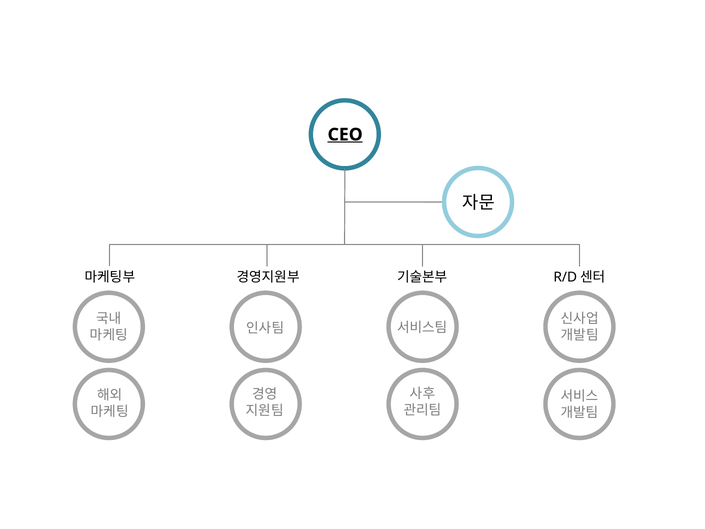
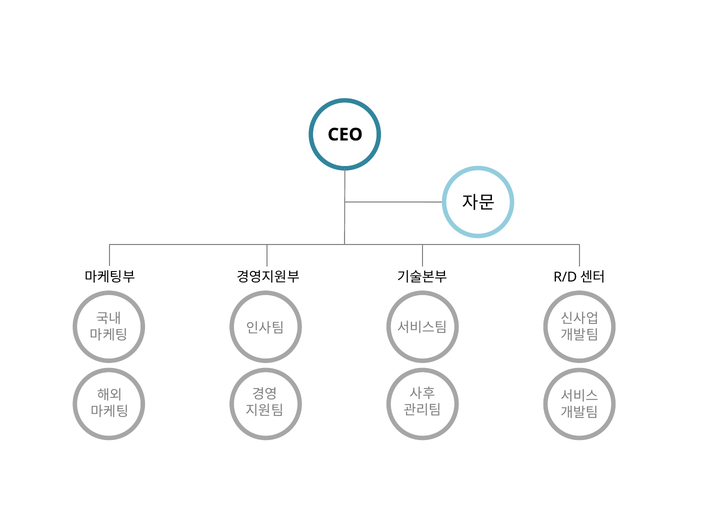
CEO underline: present -> none
